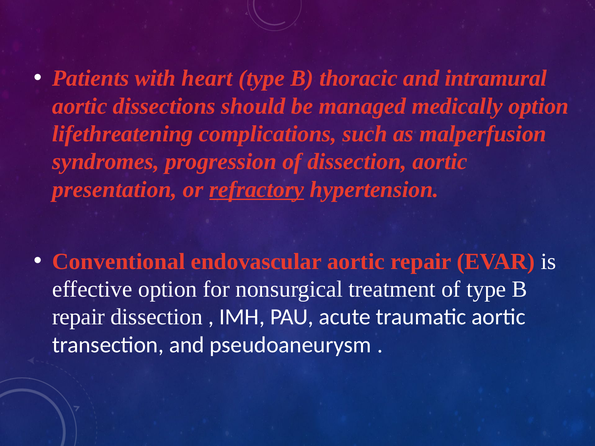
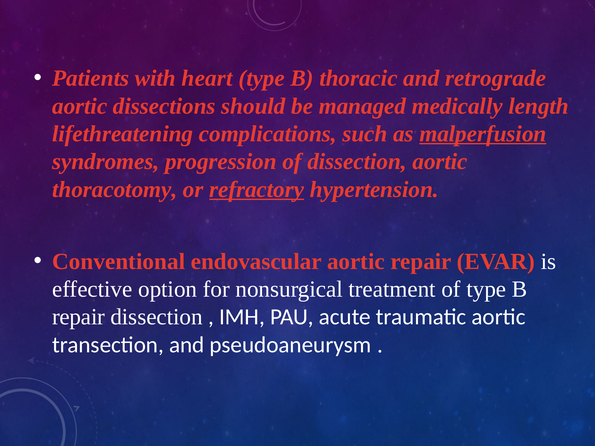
intramural: intramural -> retrograde
medically option: option -> length
malperfusion underline: none -> present
presentation: presentation -> thoracotomy
